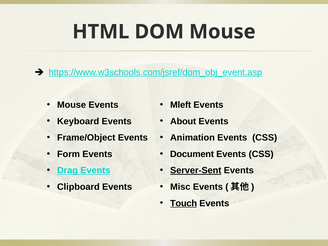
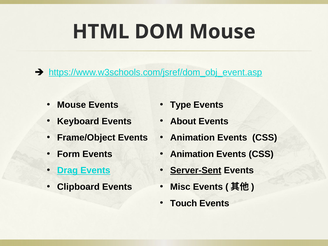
Mleft: Mleft -> Type
Document at (192, 154): Document -> Animation
Touch underline: present -> none
